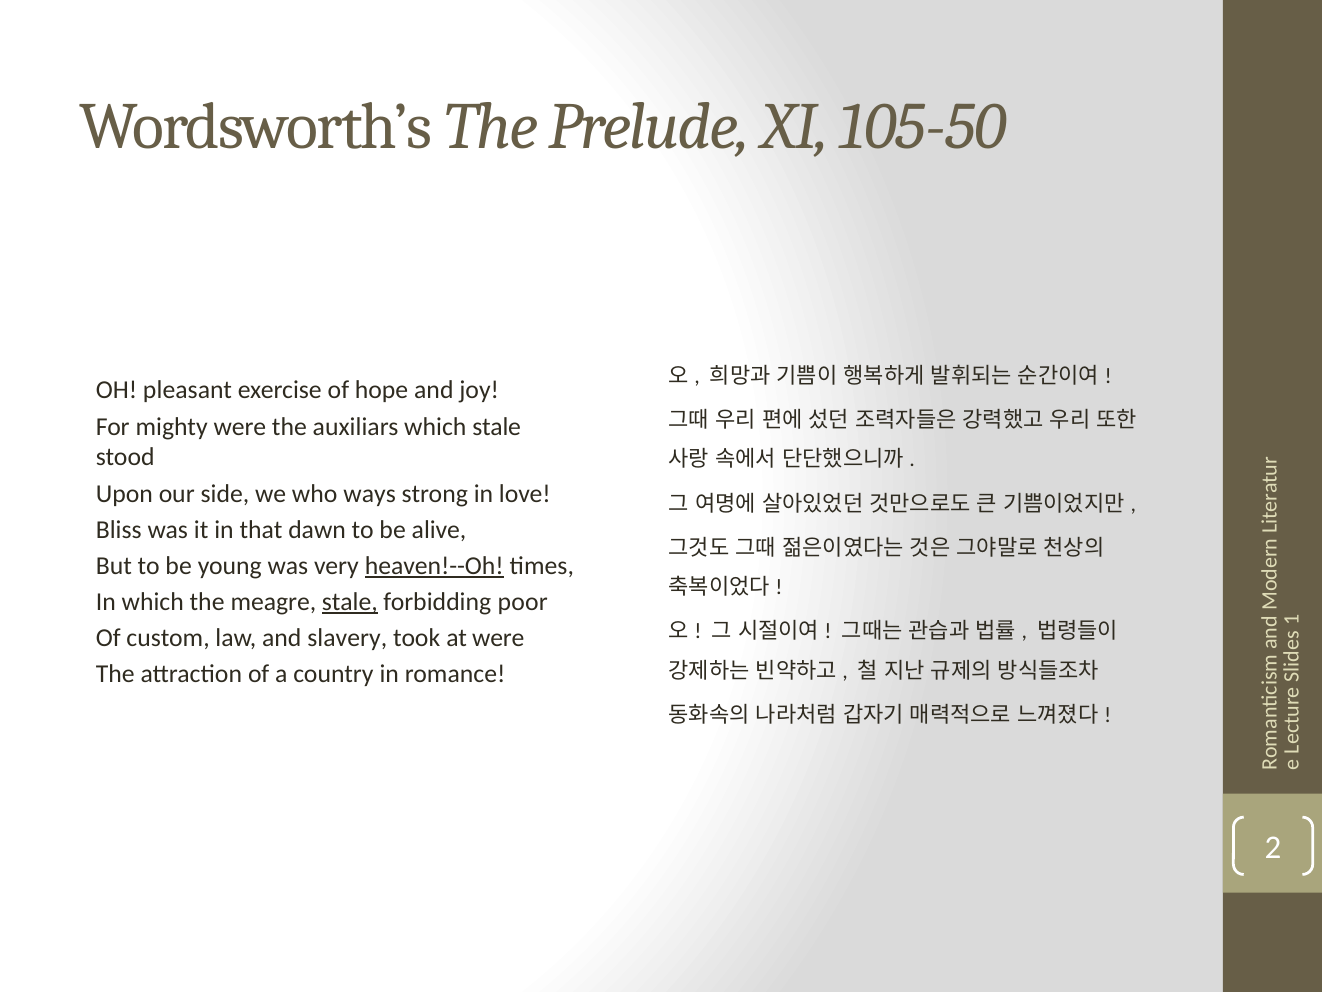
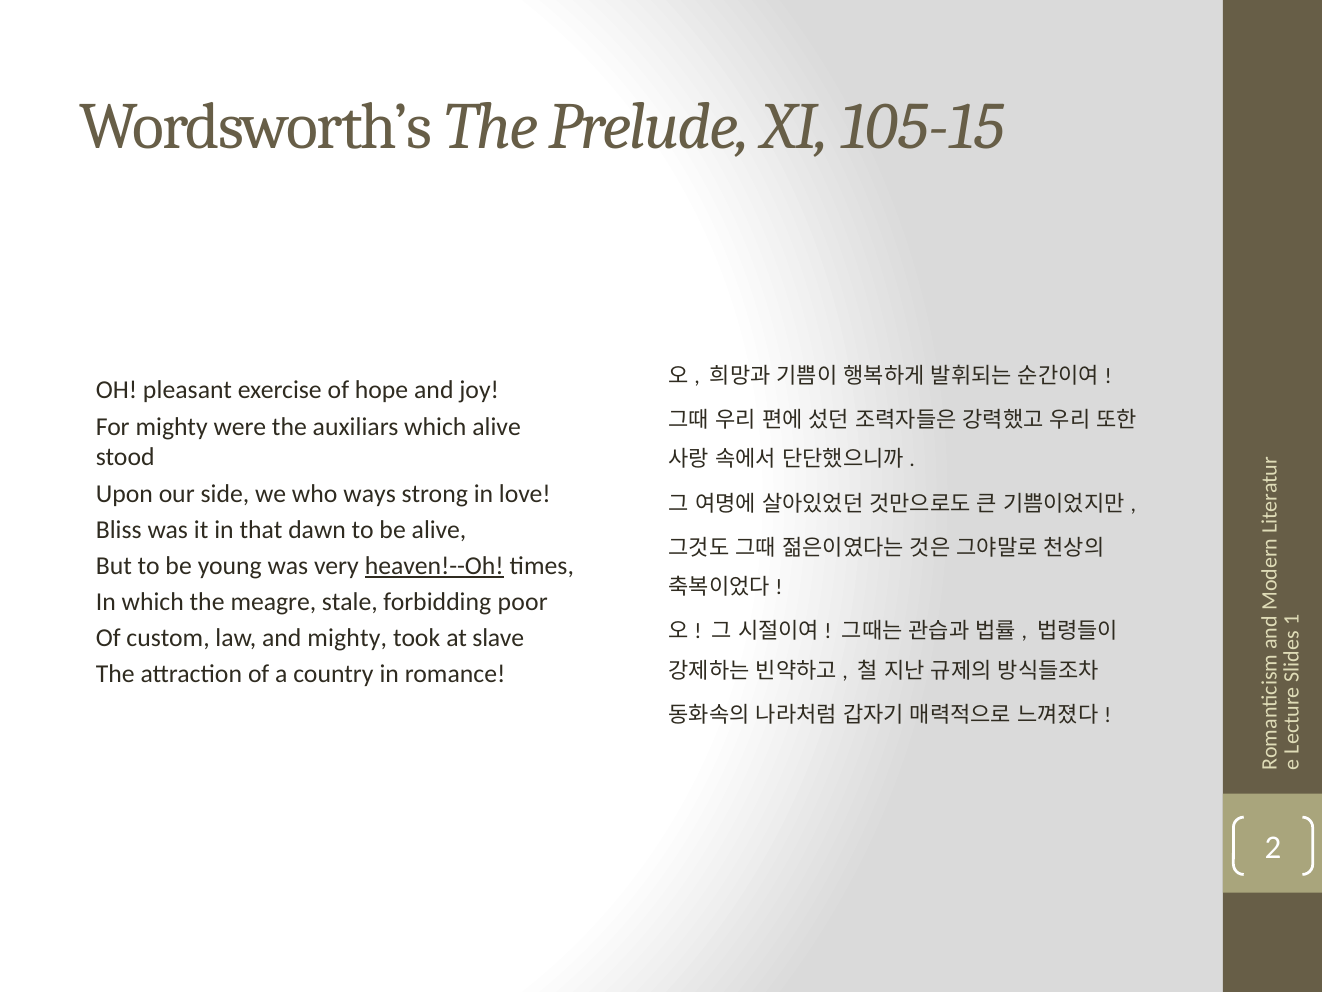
105-50: 105-50 -> 105-15
which stale: stale -> alive
stale at (350, 602) underline: present -> none
and slavery: slavery -> mighty
at were: were -> slave
